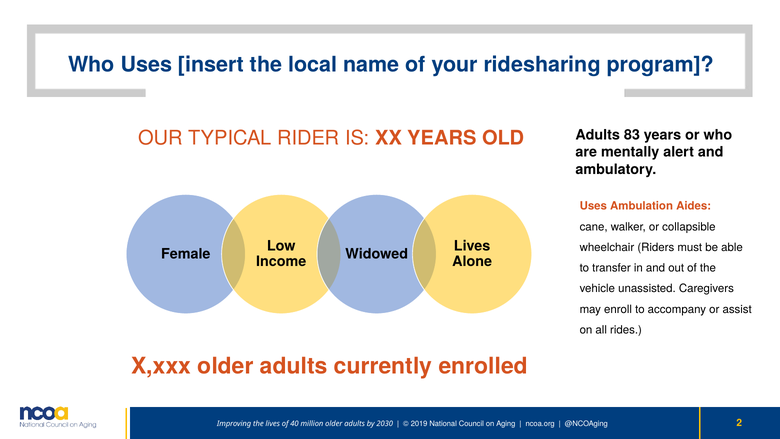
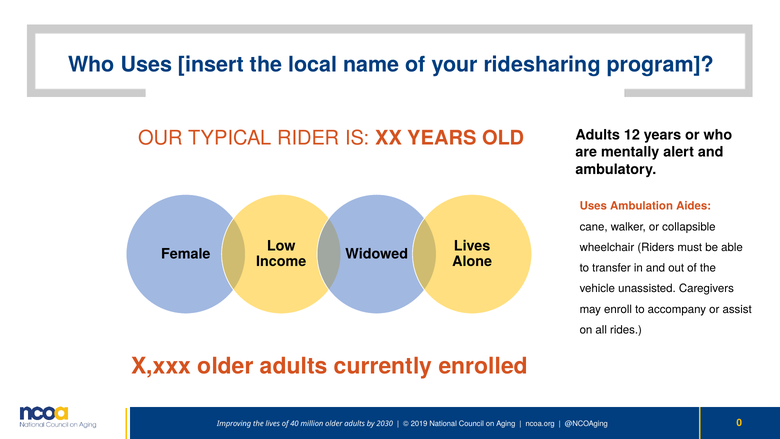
83: 83 -> 12
2: 2 -> 0
